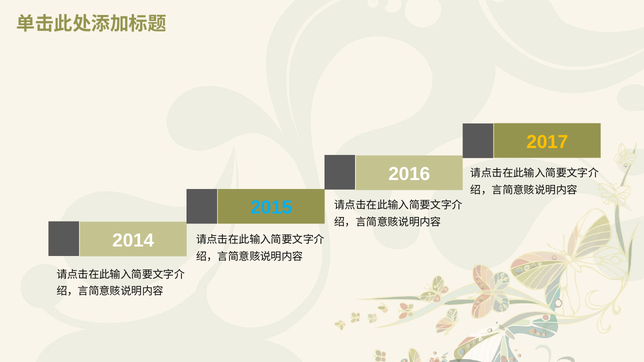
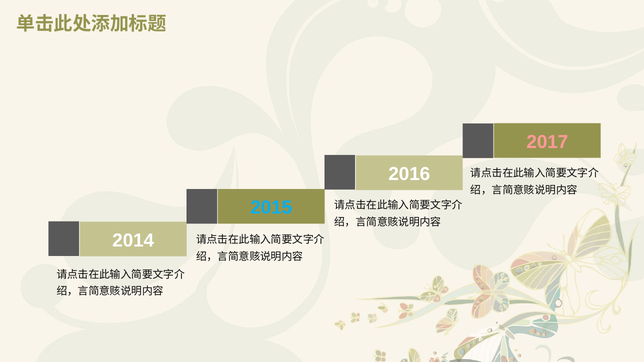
2017 colour: yellow -> pink
